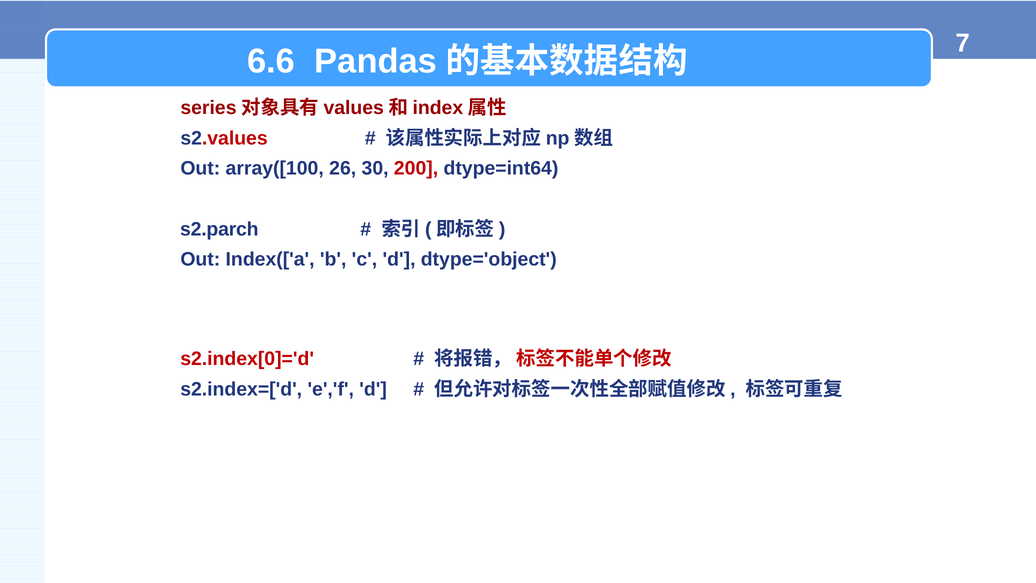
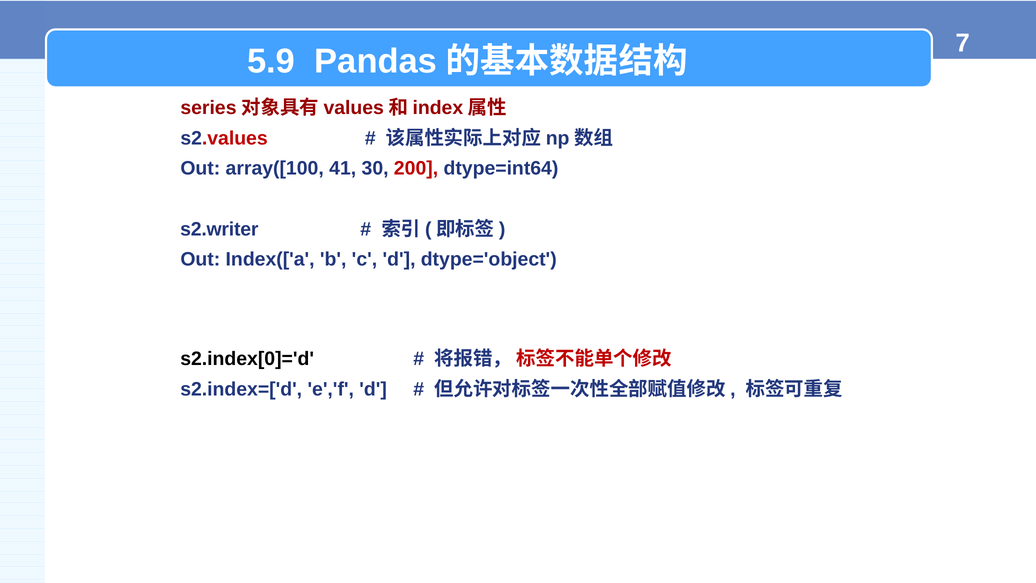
6.6: 6.6 -> 5.9
26: 26 -> 41
s2.parch: s2.parch -> s2.writer
s2.index[0]='d colour: red -> black
